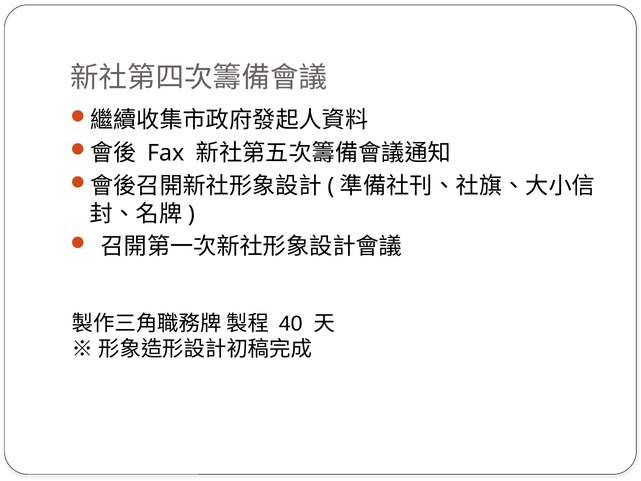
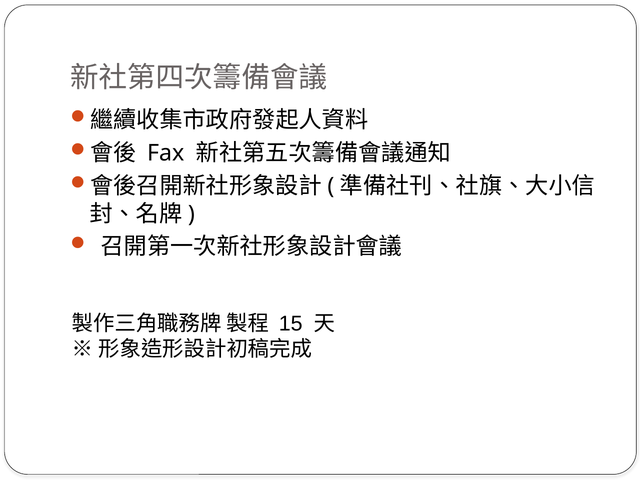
40: 40 -> 15
